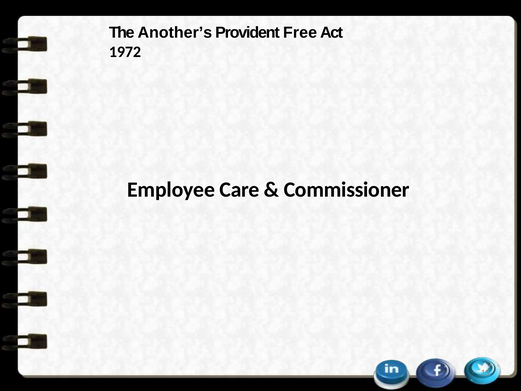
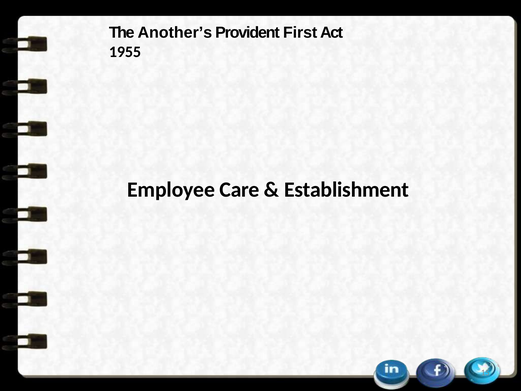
Free: Free -> First
1972: 1972 -> 1955
Commissioner: Commissioner -> Establishment
